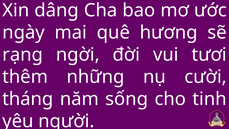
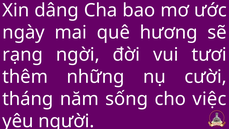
tinh: tinh -> việc
